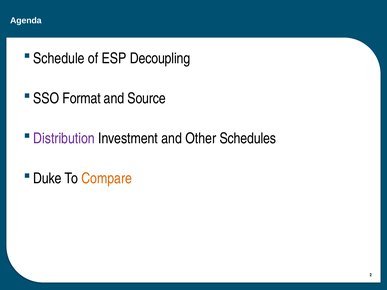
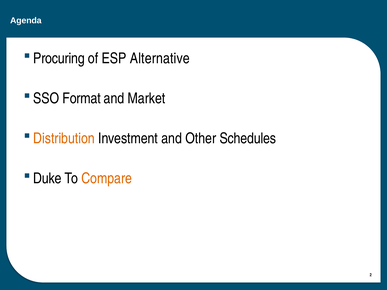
Schedule: Schedule -> Procuring
Decoupling: Decoupling -> Alternative
Source: Source -> Market
Distribution colour: purple -> orange
